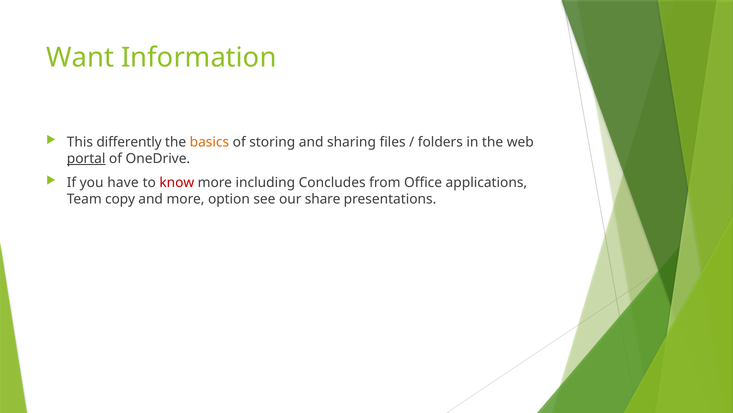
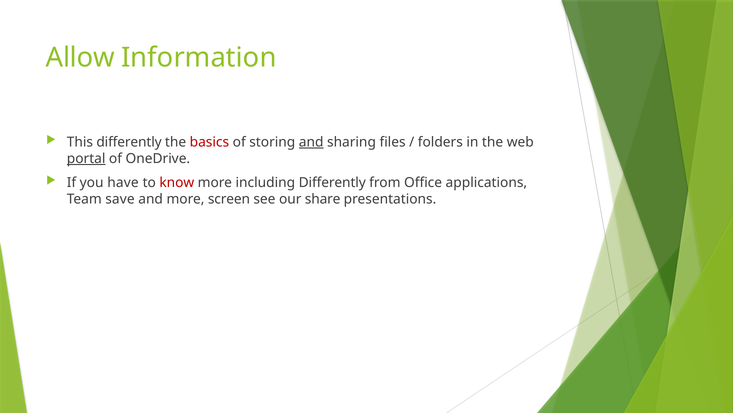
Want: Want -> Allow
basics colour: orange -> red
and at (311, 142) underline: none -> present
including Concludes: Concludes -> Differently
copy: copy -> save
option: option -> screen
